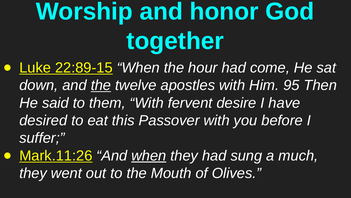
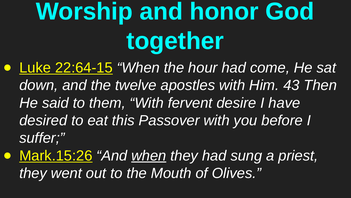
22:89-15: 22:89-15 -> 22:64-15
the at (101, 85) underline: present -> none
95: 95 -> 43
Mark.11:26: Mark.11:26 -> Mark.15:26
much: much -> priest
